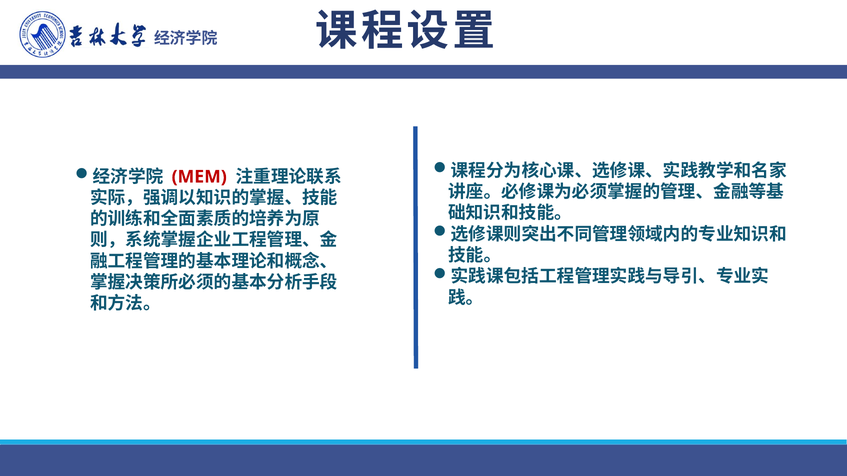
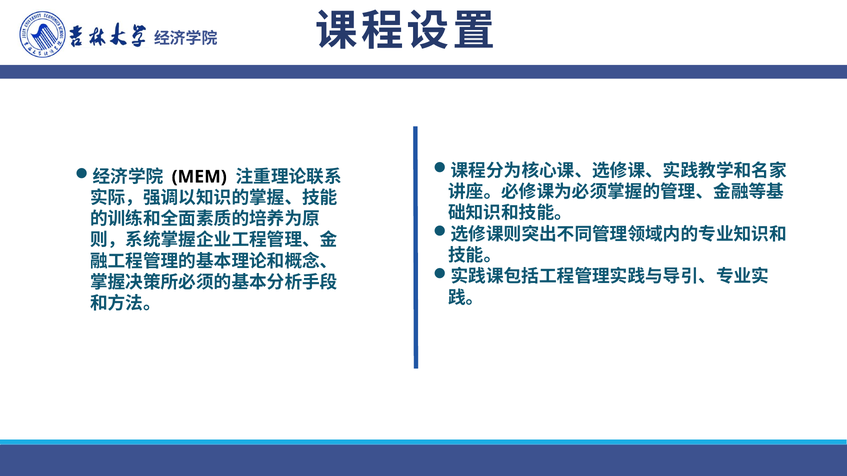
MEM colour: red -> black
